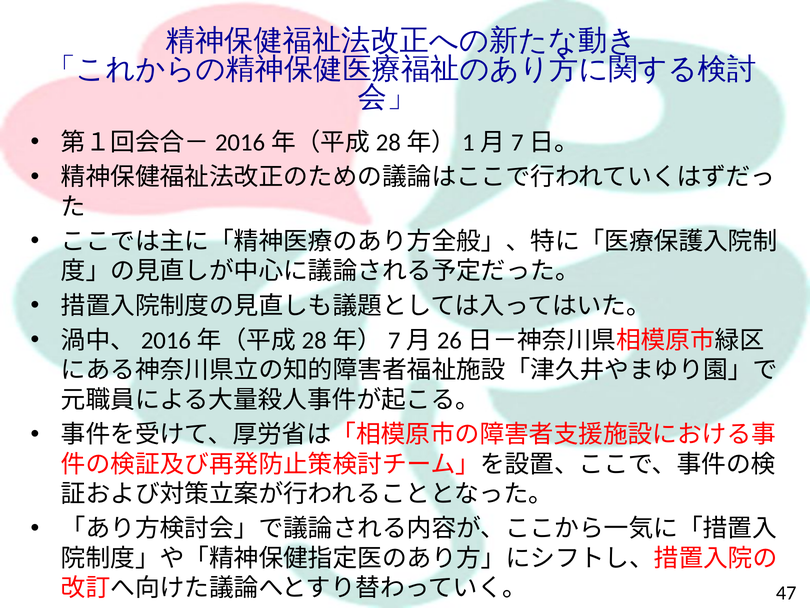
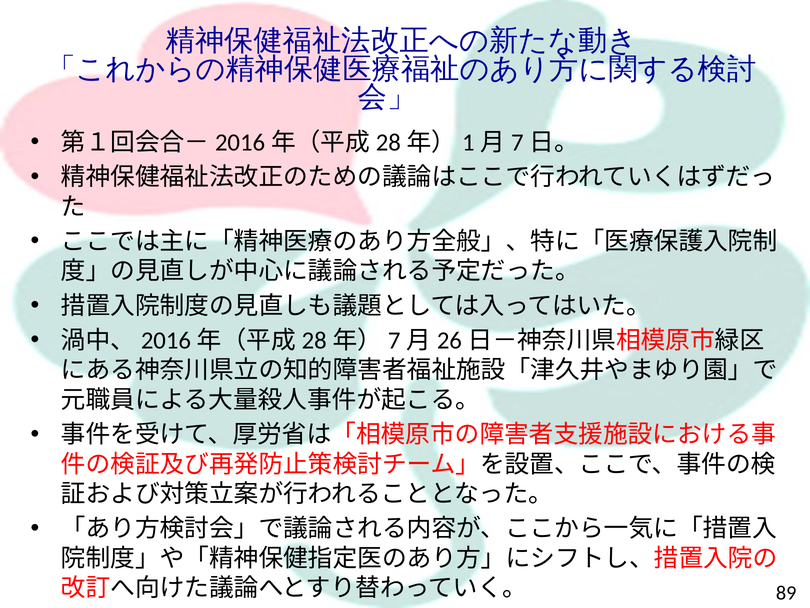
47: 47 -> 89
